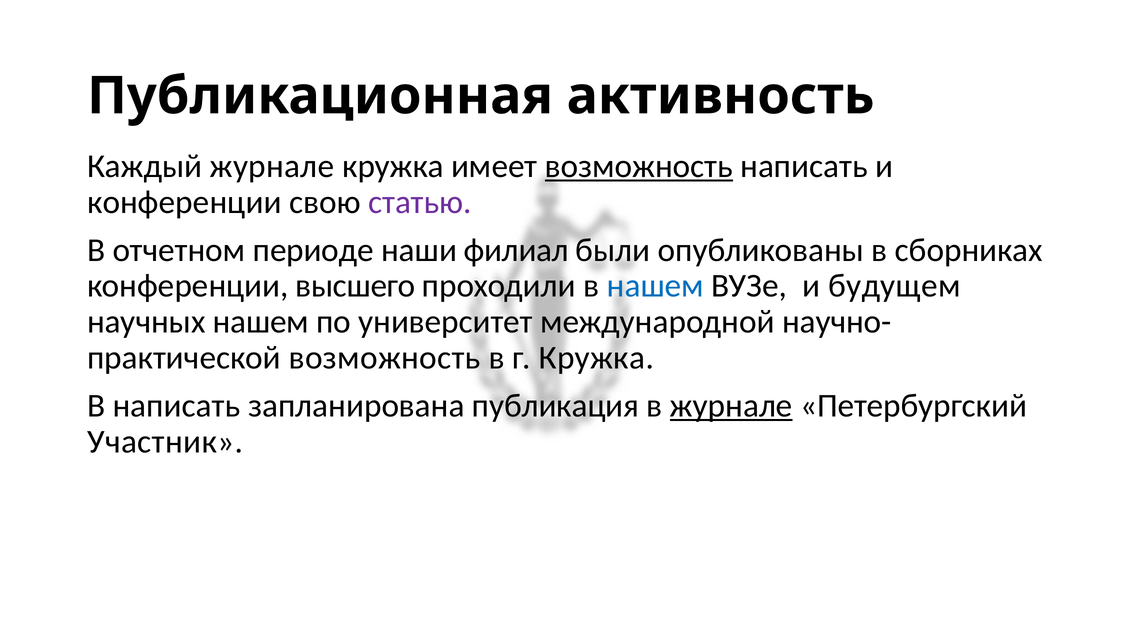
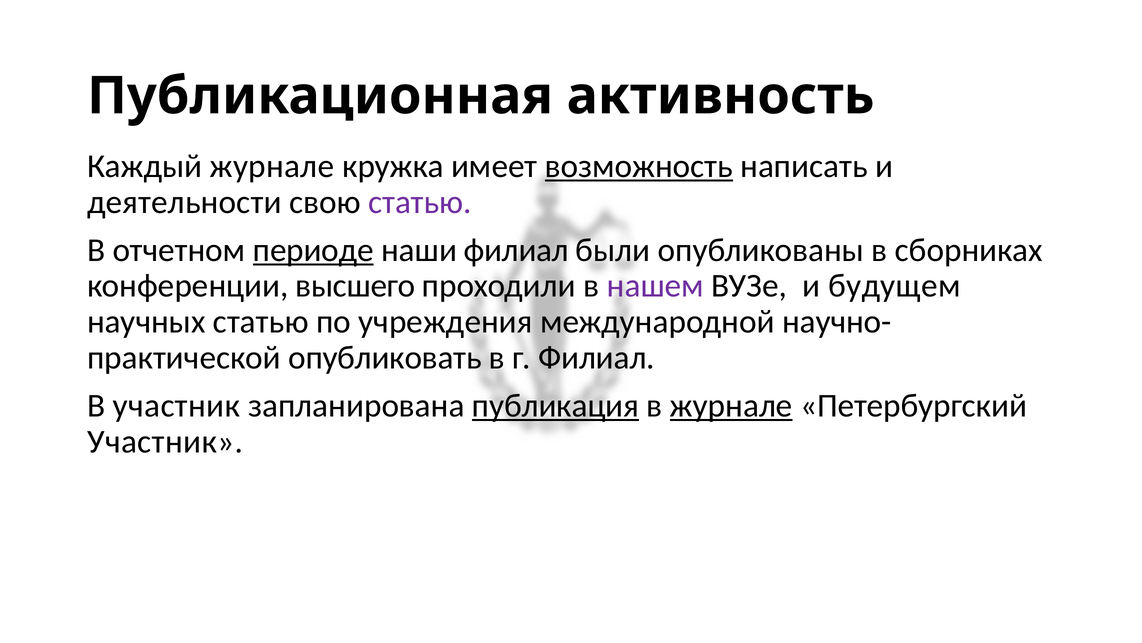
конференции at (184, 202): конференции -> деятельности
периоде underline: none -> present
нашем at (655, 286) colour: blue -> purple
научных нашем: нашем -> статью
университет: университет -> учреждения
возможность at (385, 358): возможность -> опубликовать
г Кружка: Кружка -> Филиал
В написать: написать -> участник
публикация underline: none -> present
